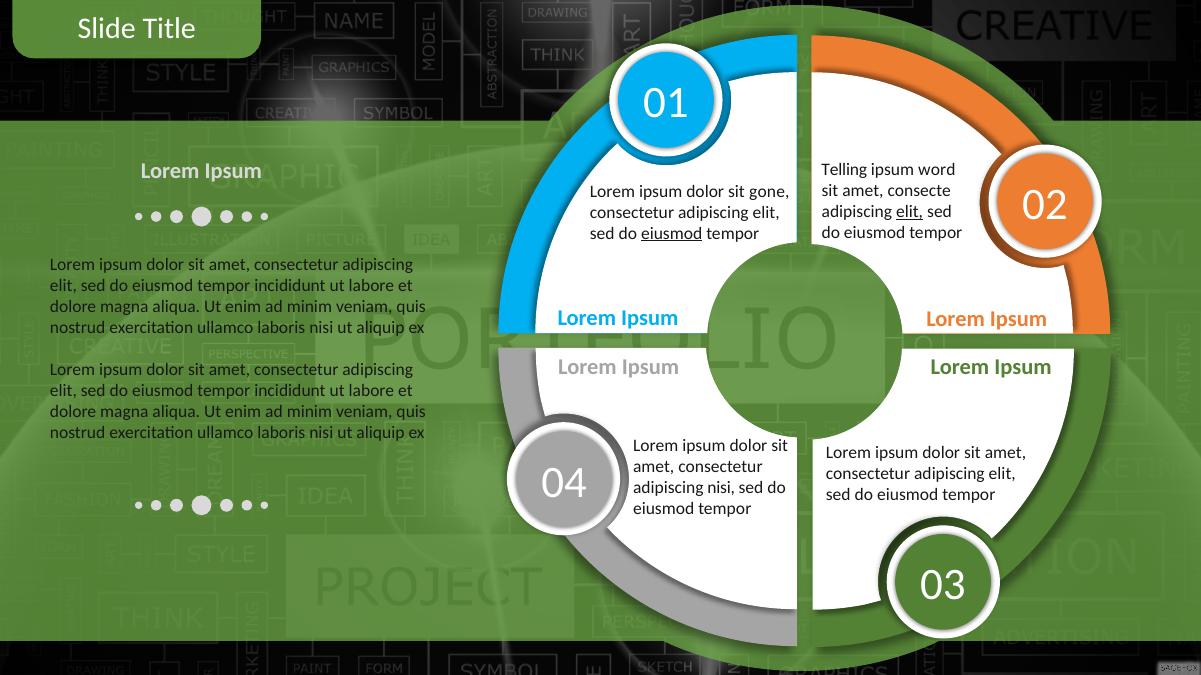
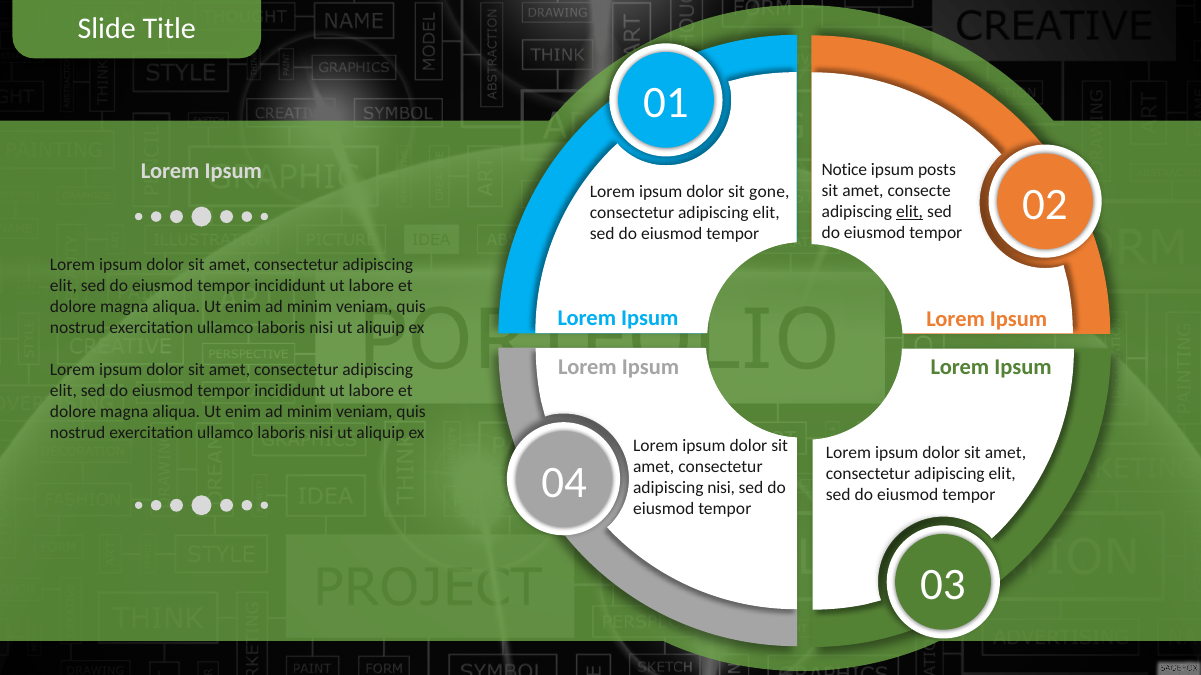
Telling: Telling -> Notice
word: word -> posts
eiusmod at (672, 234) underline: present -> none
